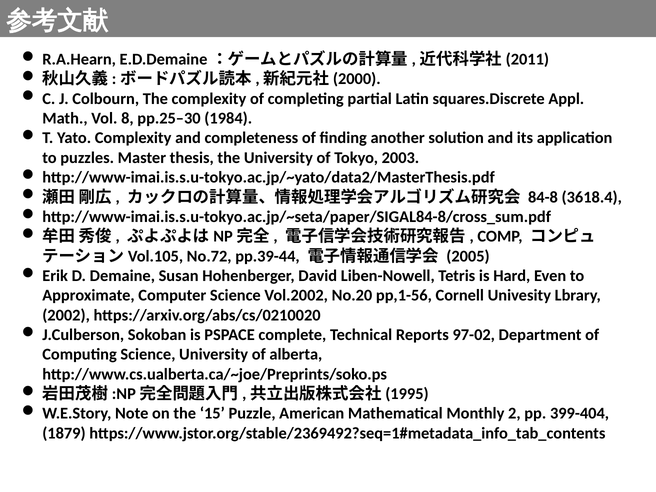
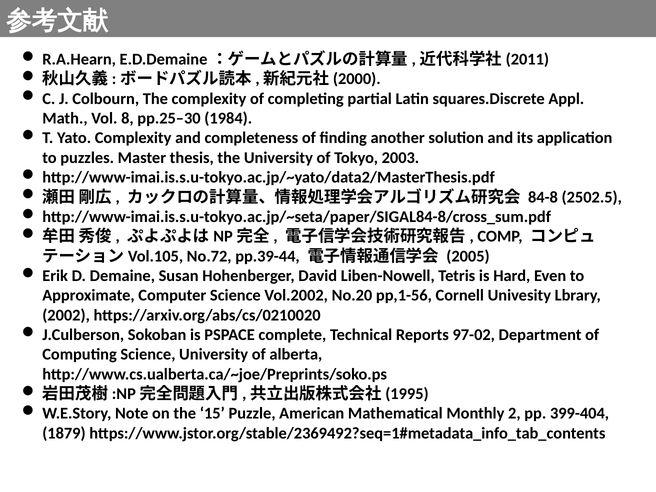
3618.4: 3618.4 -> 2502.5
